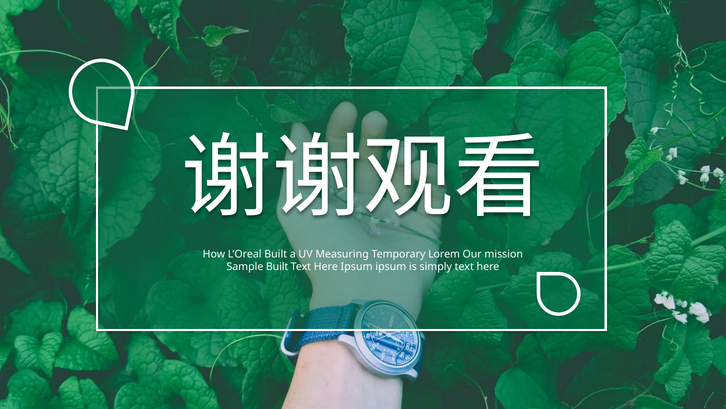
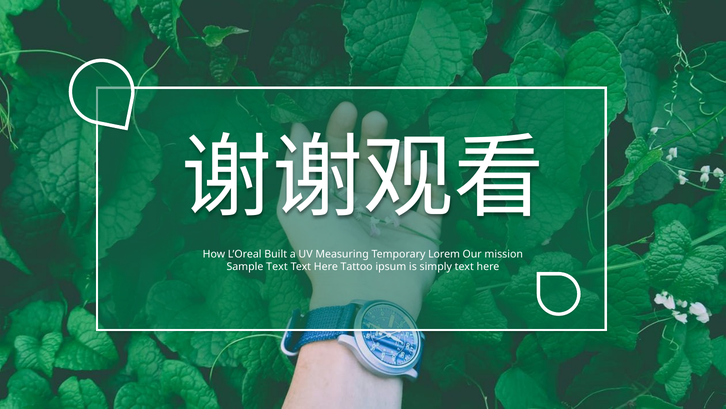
Sample Built: Built -> Text
Here Ipsum: Ipsum -> Tattoo
